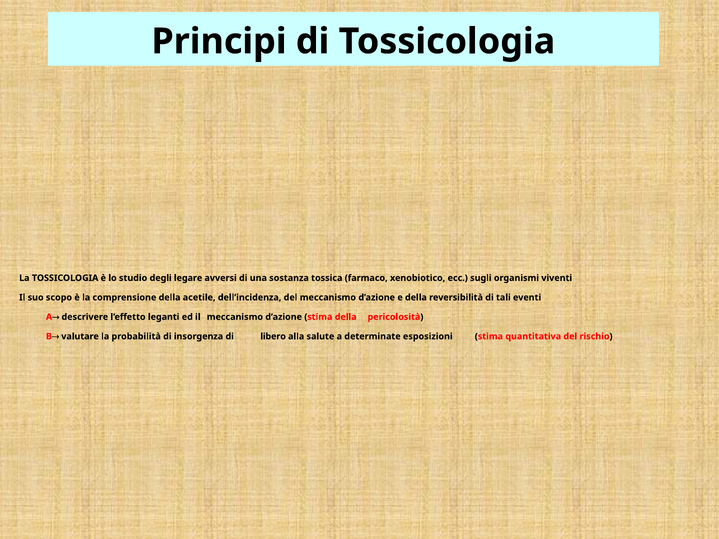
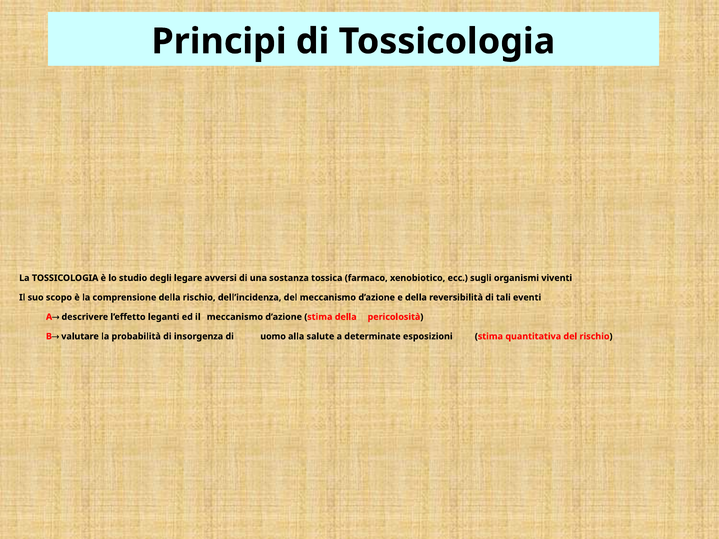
della acetile: acetile -> rischio
libero: libero -> uomo
